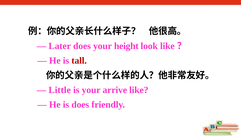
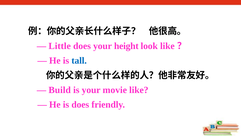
Later: Later -> Little
tall colour: red -> blue
Little: Little -> Build
arrive: arrive -> movie
